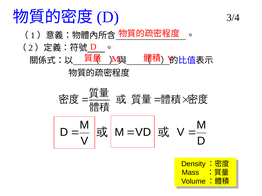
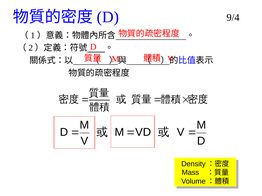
3/4: 3/4 -> 9/4
